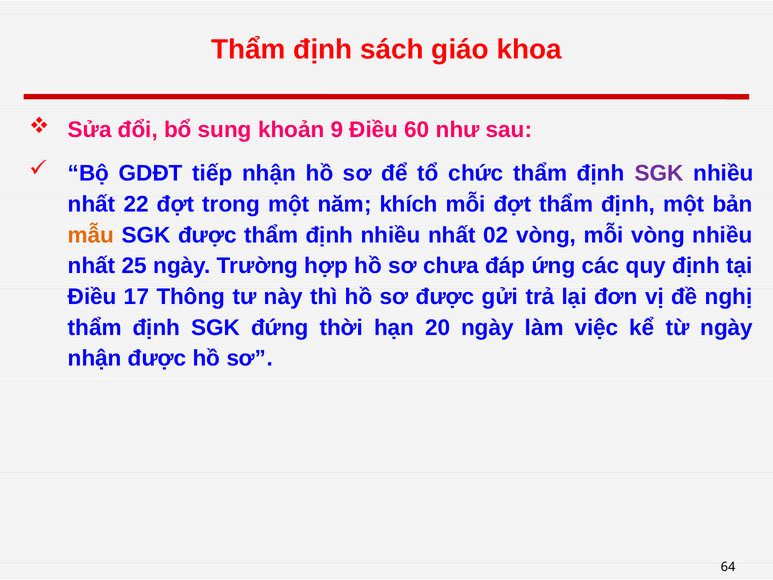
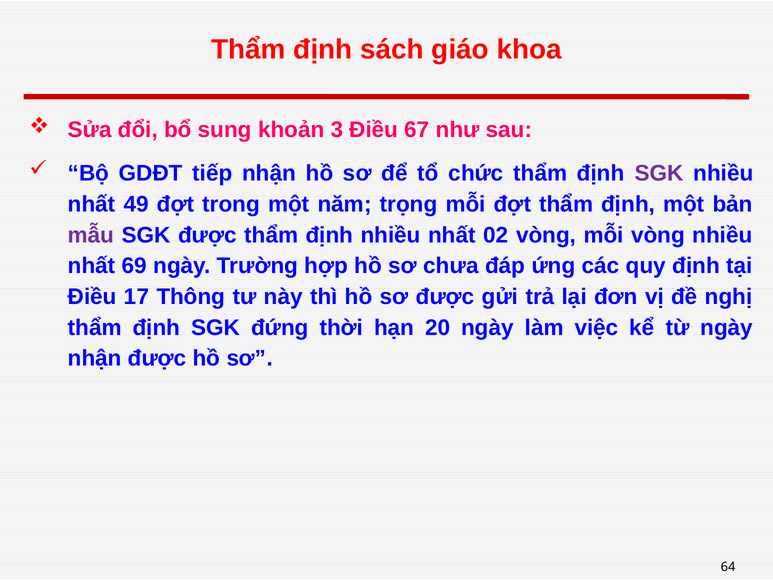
9: 9 -> 3
60: 60 -> 67
22: 22 -> 49
khích: khích -> trọng
mẫu colour: orange -> purple
25: 25 -> 69
